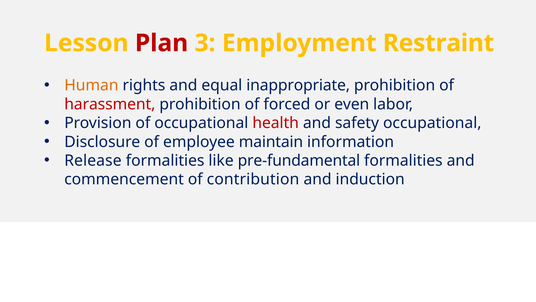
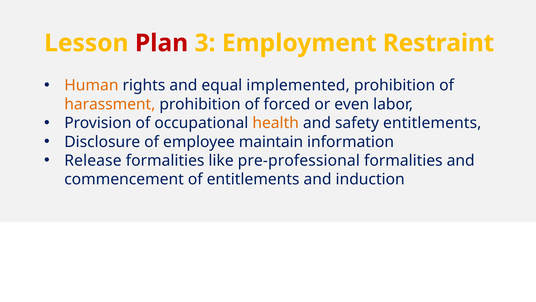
inappropriate: inappropriate -> implemented
harassment colour: red -> orange
health colour: red -> orange
safety occupational: occupational -> entitlements
pre-fundamental: pre-fundamental -> pre-professional
of contribution: contribution -> entitlements
